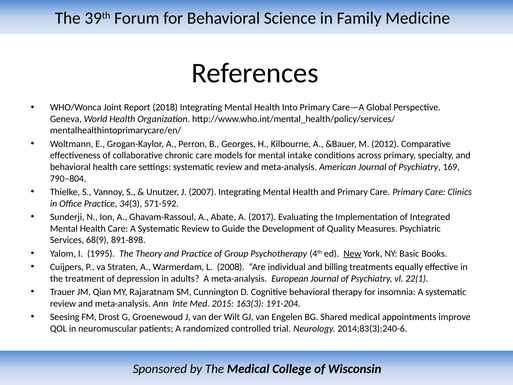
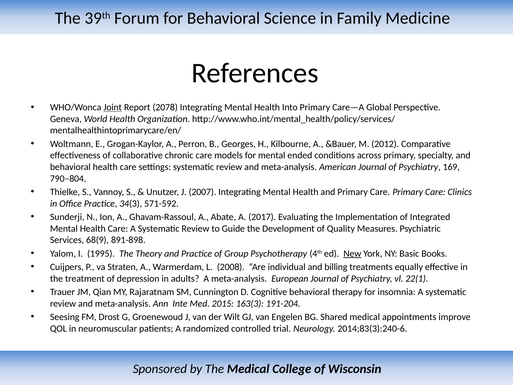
Joint underline: none -> present
2018: 2018 -> 2078
intake: intake -> ended
